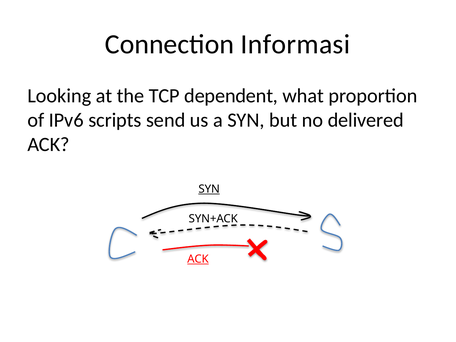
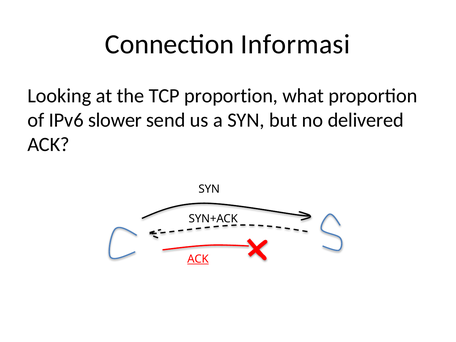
TCP dependent: dependent -> proportion
scripts: scripts -> slower
SYN at (209, 189) underline: present -> none
